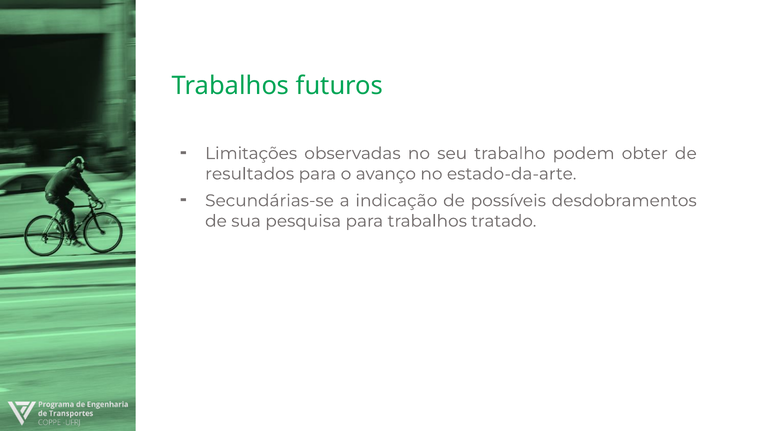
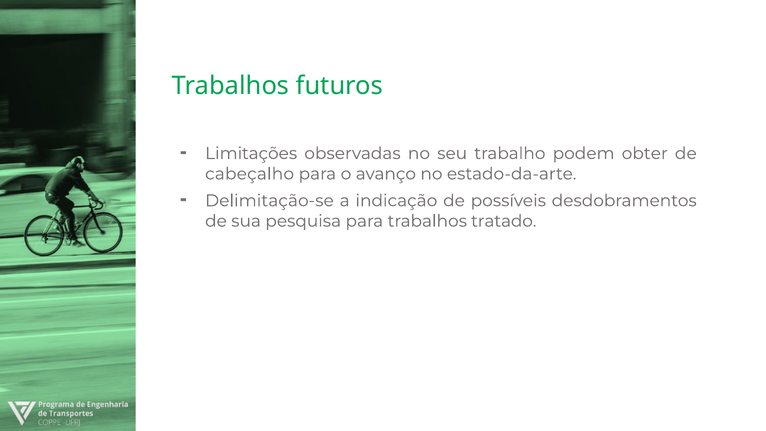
resultados: resultados -> cabeçalho
Secundárias-se: Secundárias-se -> Delimitação-se
